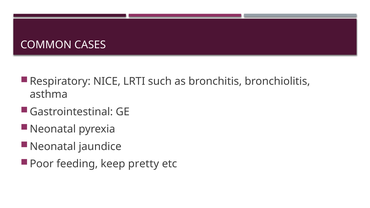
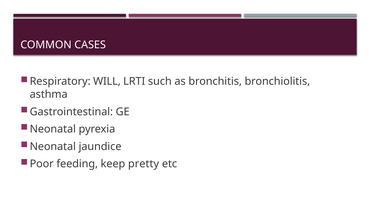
NICE: NICE -> WILL
